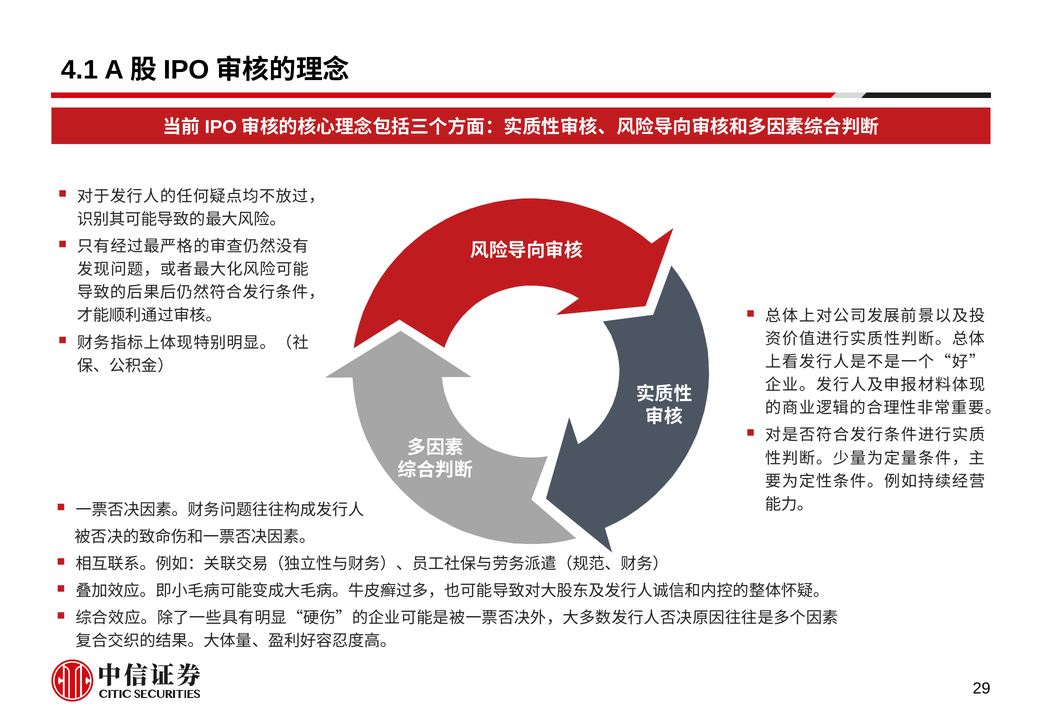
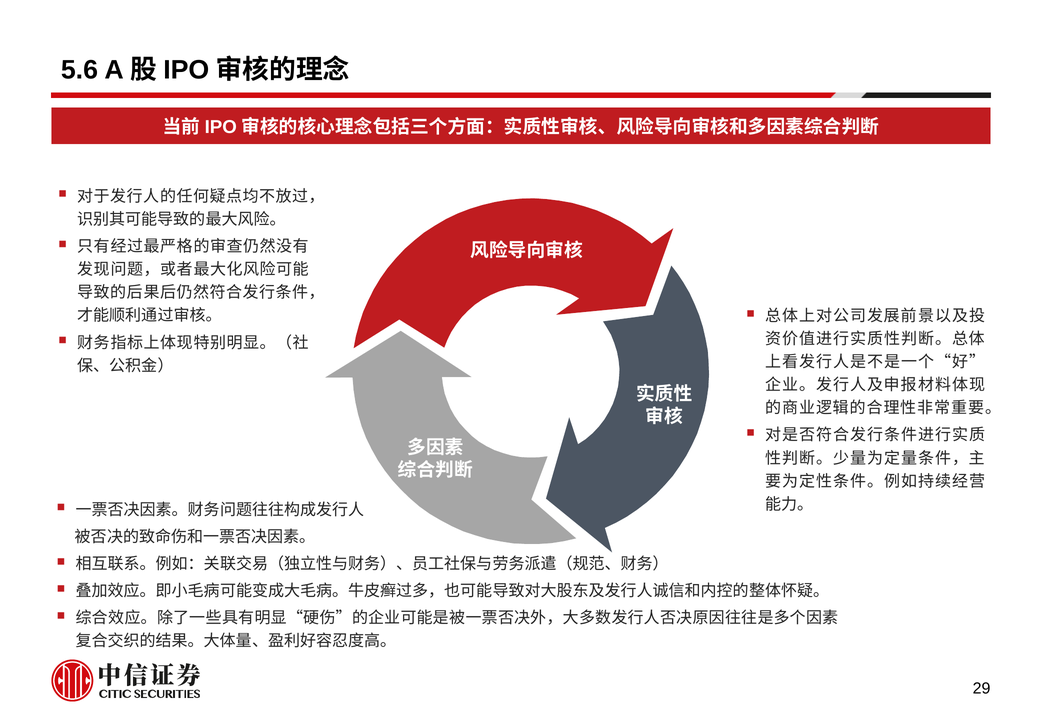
4.1: 4.1 -> 5.6
